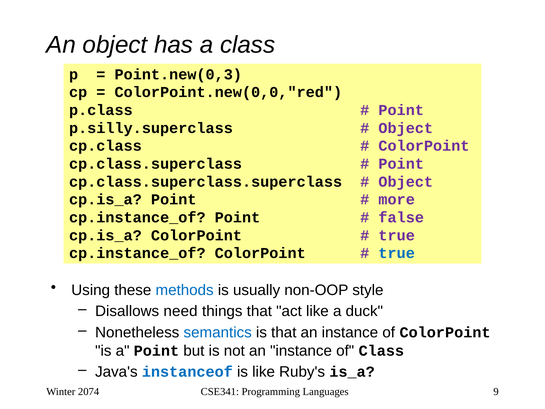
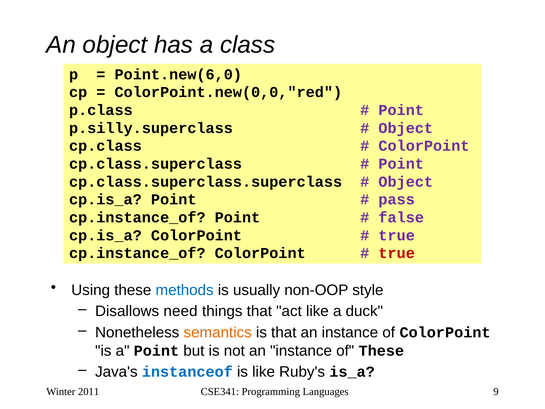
Point.new(0,3: Point.new(0,3 -> Point.new(6,0
more: more -> pass
true at (397, 253) colour: blue -> red
semantics colour: blue -> orange
of Class: Class -> These
2074: 2074 -> 2011
